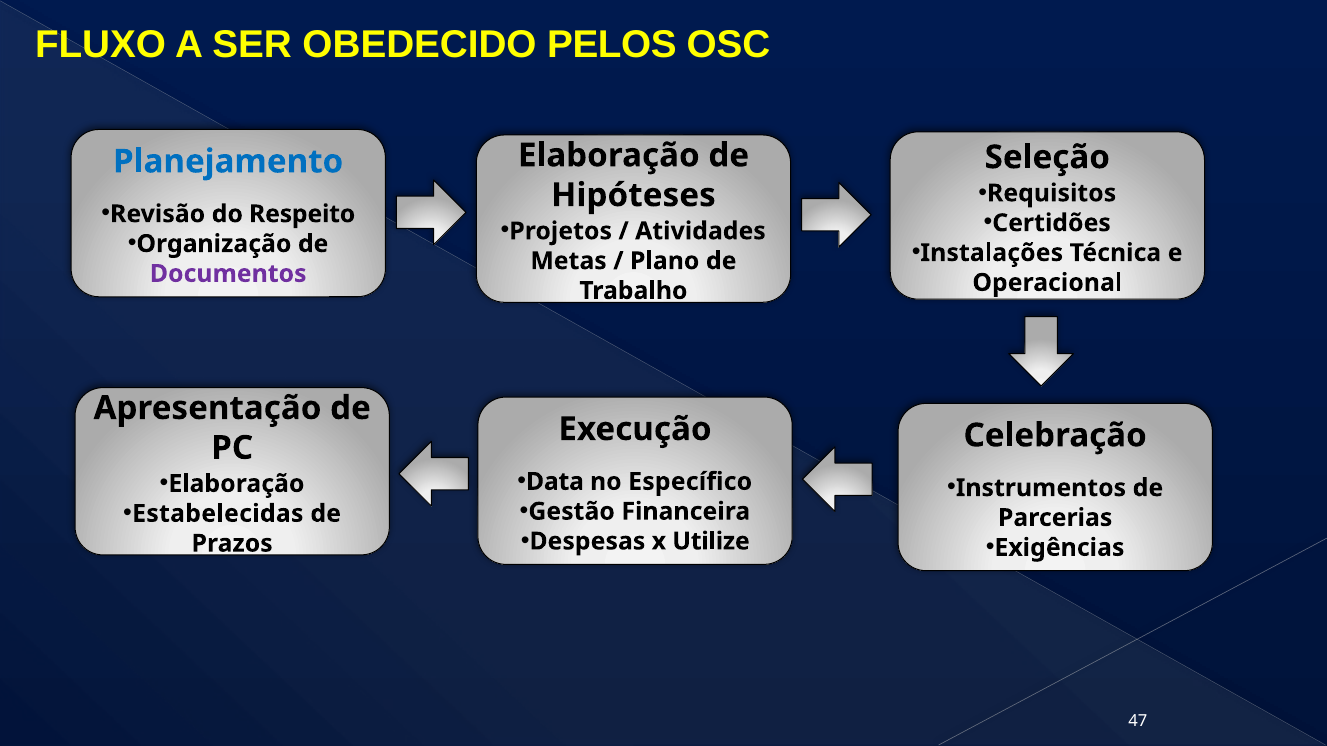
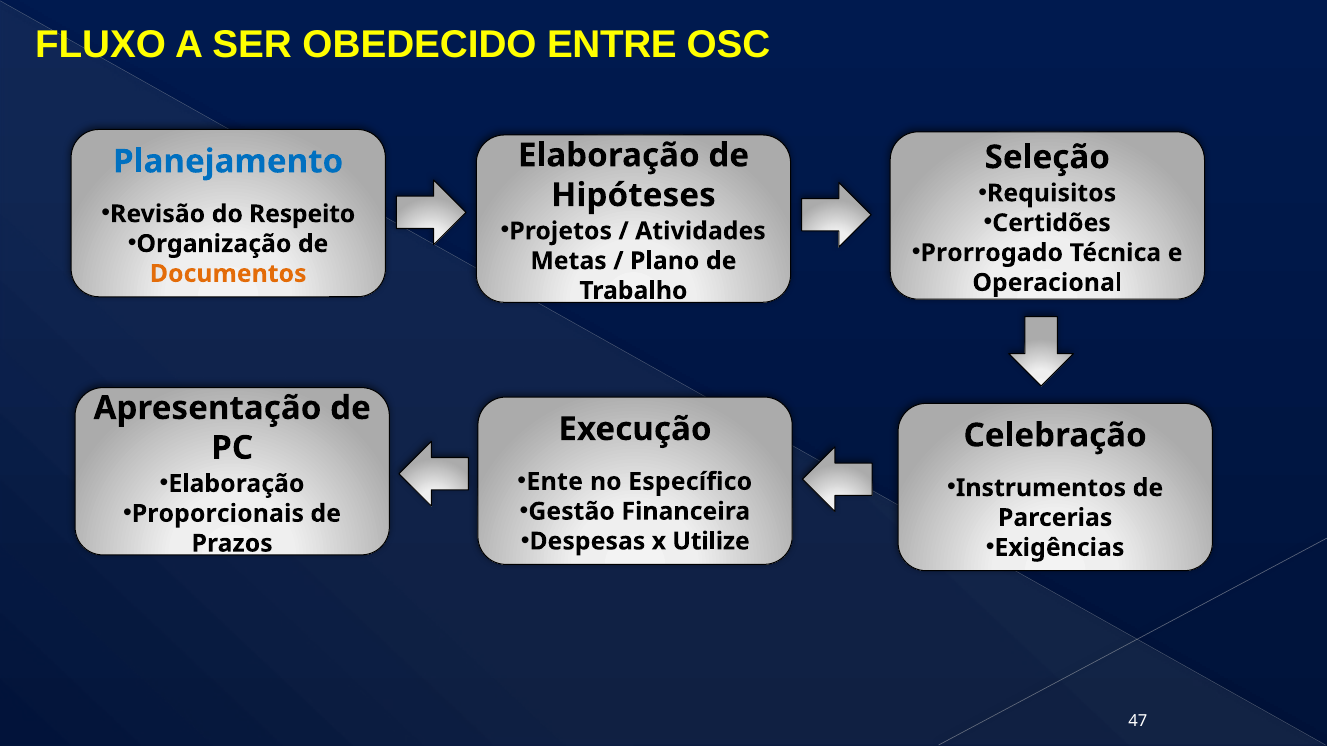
PELOS: PELOS -> ENTRE
Instalações: Instalações -> Prorrogado
Documentos colour: purple -> orange
Data: Data -> Ente
Estabelecidas: Estabelecidas -> Proporcionais
